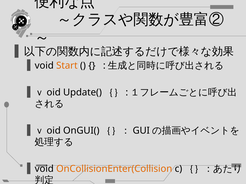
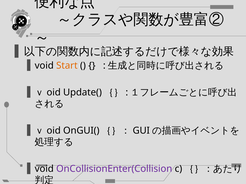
OnCollisionEnter(Collision colour: orange -> purple
